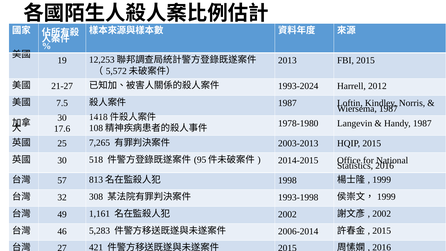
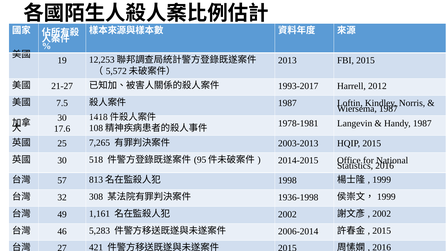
1993-2024: 1993-2024 -> 1993-2017
1978-1980: 1978-1980 -> 1978-1981
1993-1998: 1993-1998 -> 1936-1998
